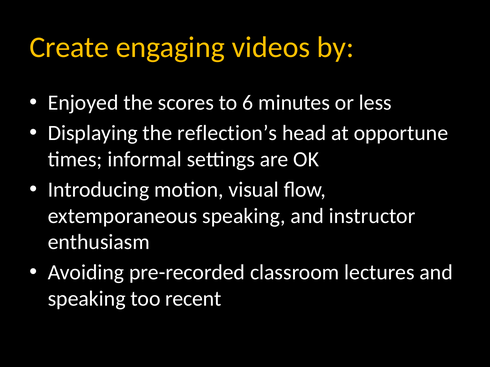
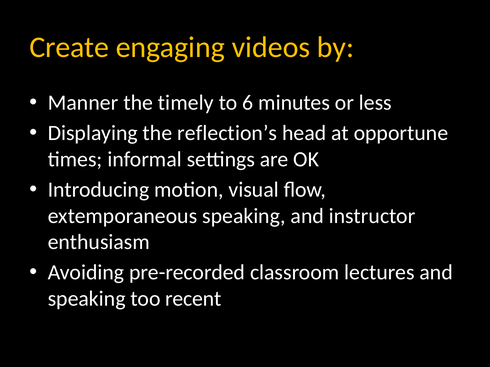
Enjoyed: Enjoyed -> Manner
scores: scores -> timely
